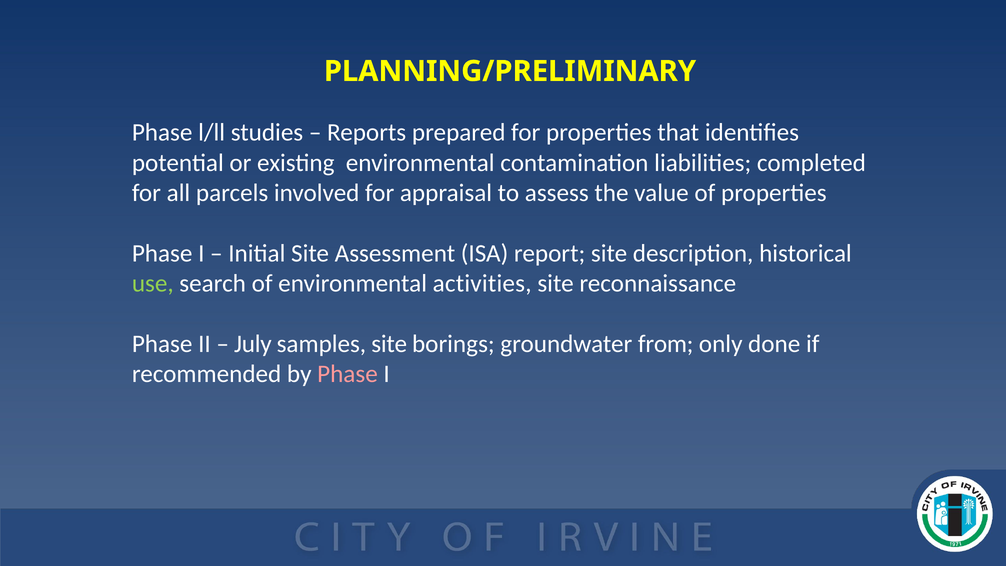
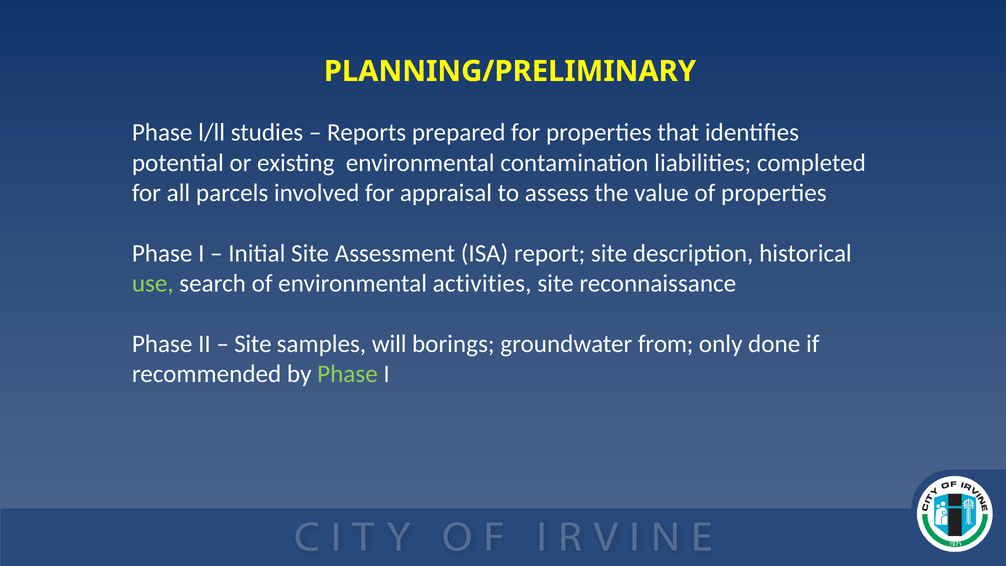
July at (253, 344): July -> Site
samples site: site -> will
Phase at (347, 374) colour: pink -> light green
